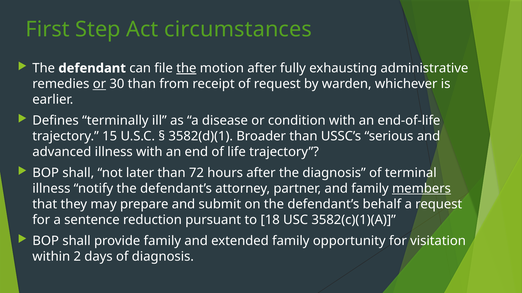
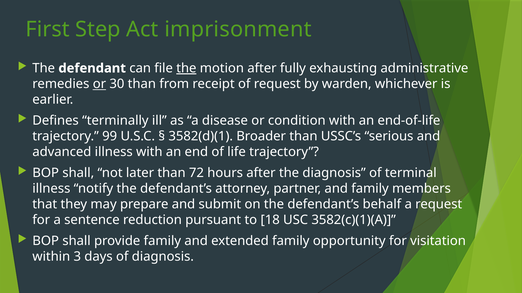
circumstances: circumstances -> imprisonment
15: 15 -> 99
members underline: present -> none
2: 2 -> 3
